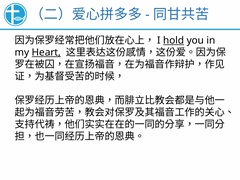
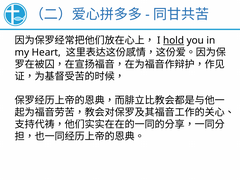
Heart underline: present -> none
